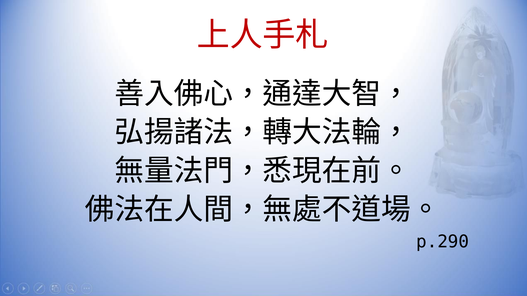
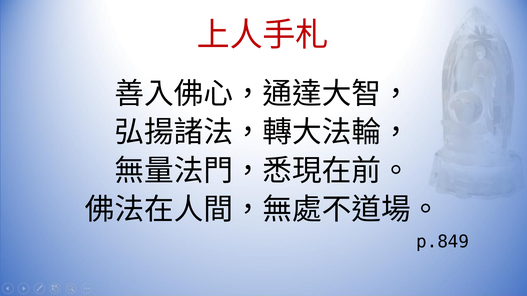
p.290: p.290 -> p.849
